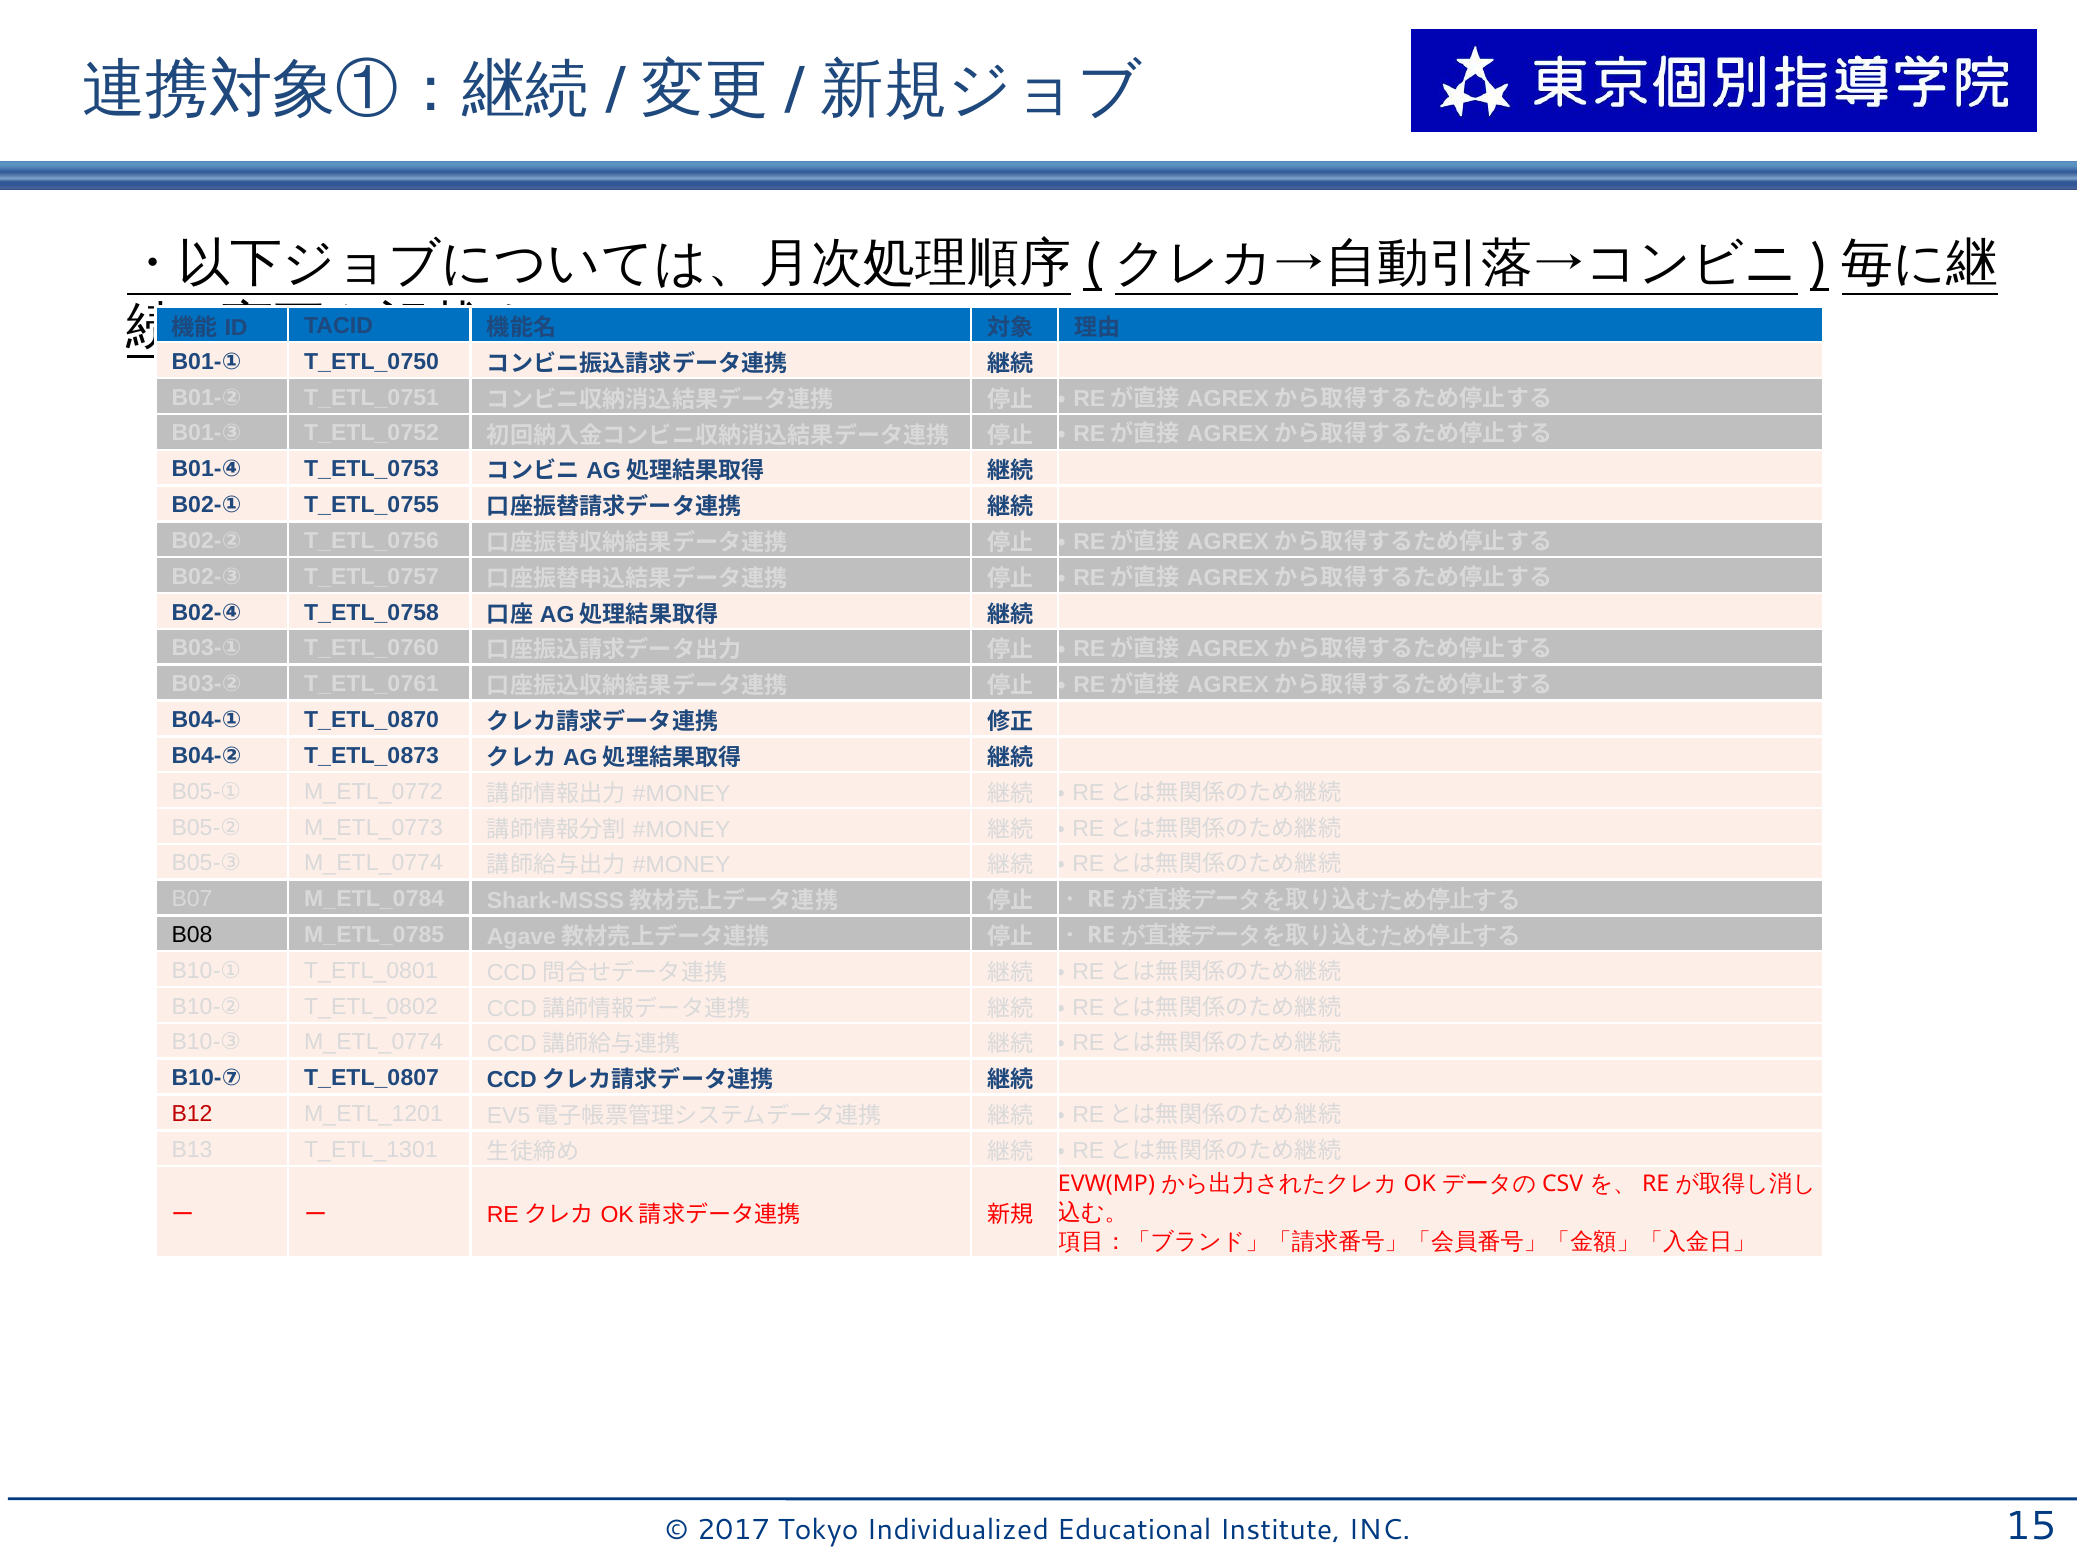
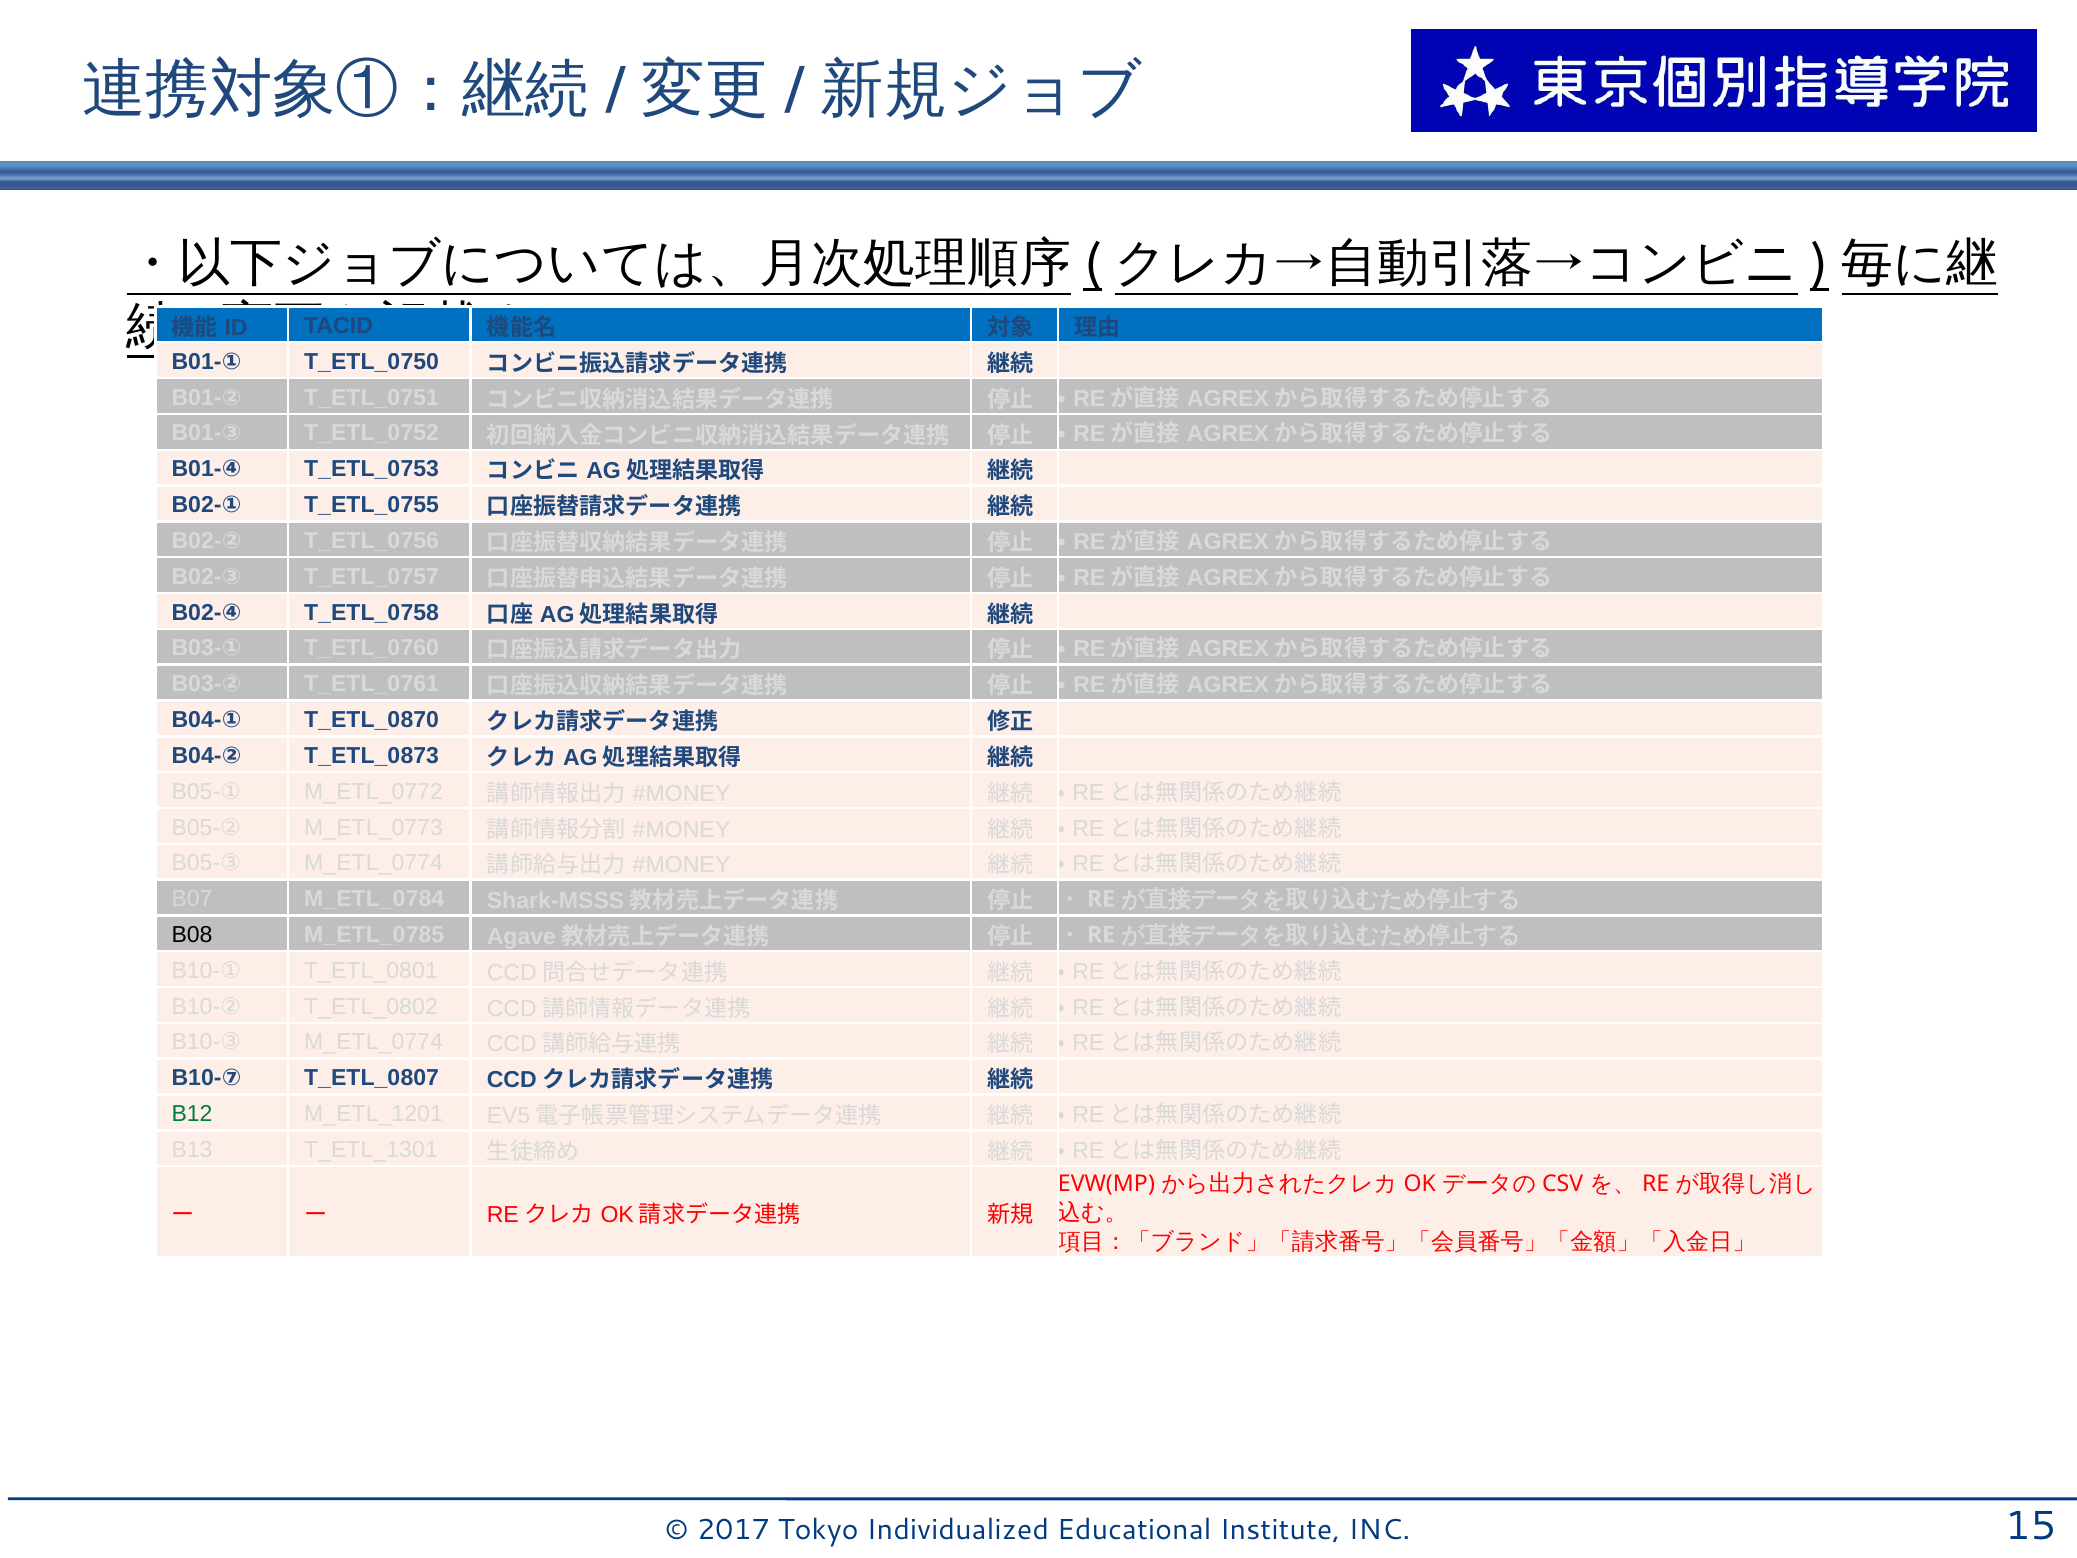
B12 colour: red -> green
